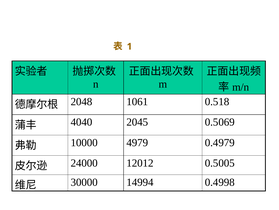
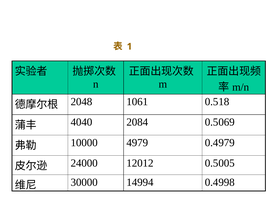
2045: 2045 -> 2084
